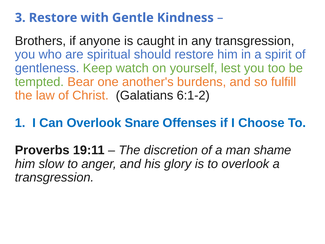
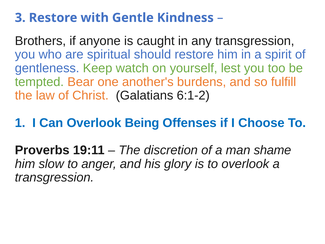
Snare: Snare -> Being
